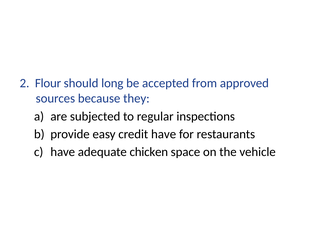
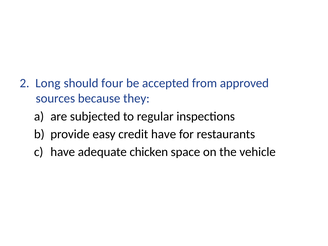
Flour: Flour -> Long
long: long -> four
